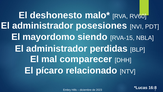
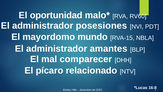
deshonesto: deshonesto -> oportunidad
siendo: siendo -> mundo
perdidas: perdidas -> amantes
